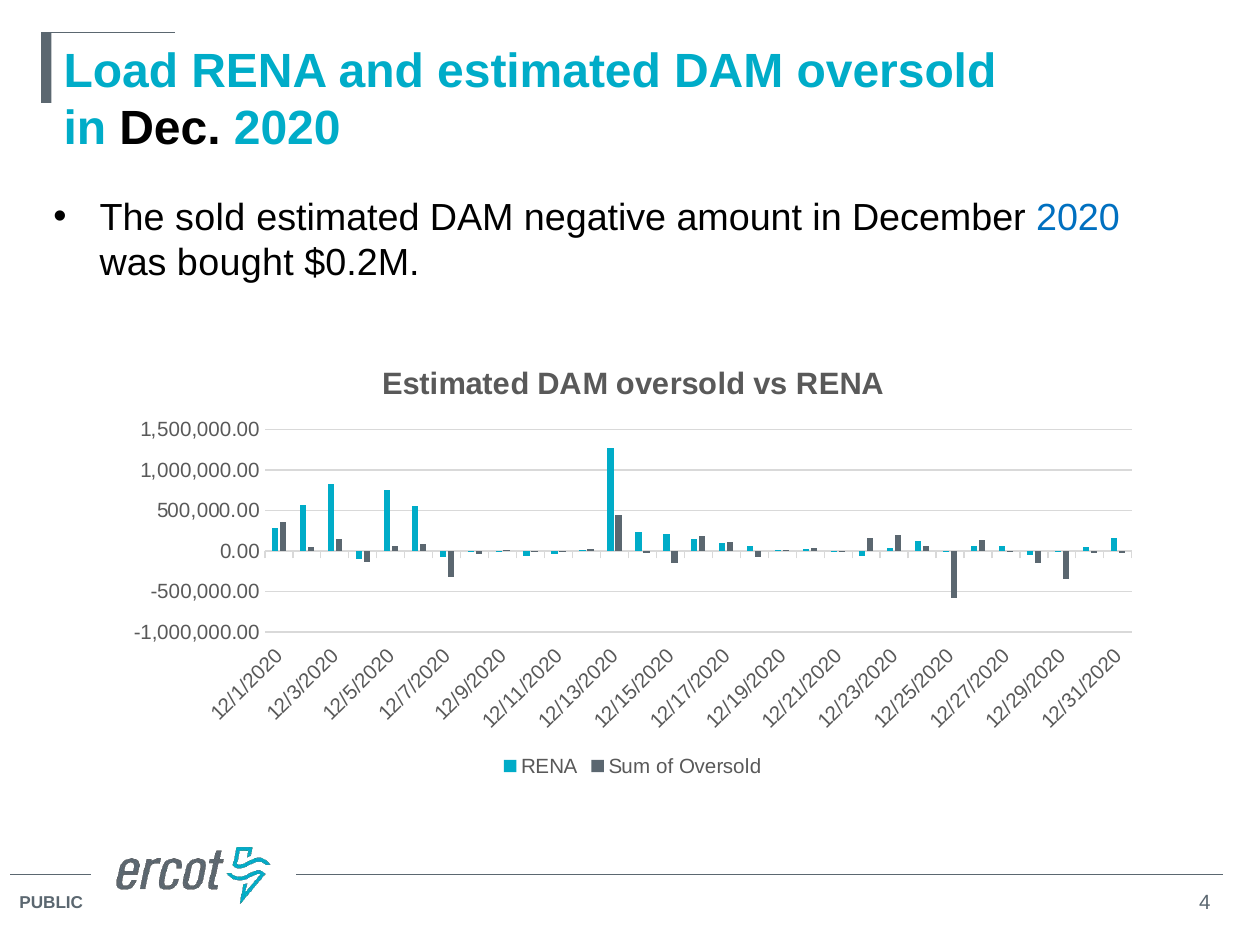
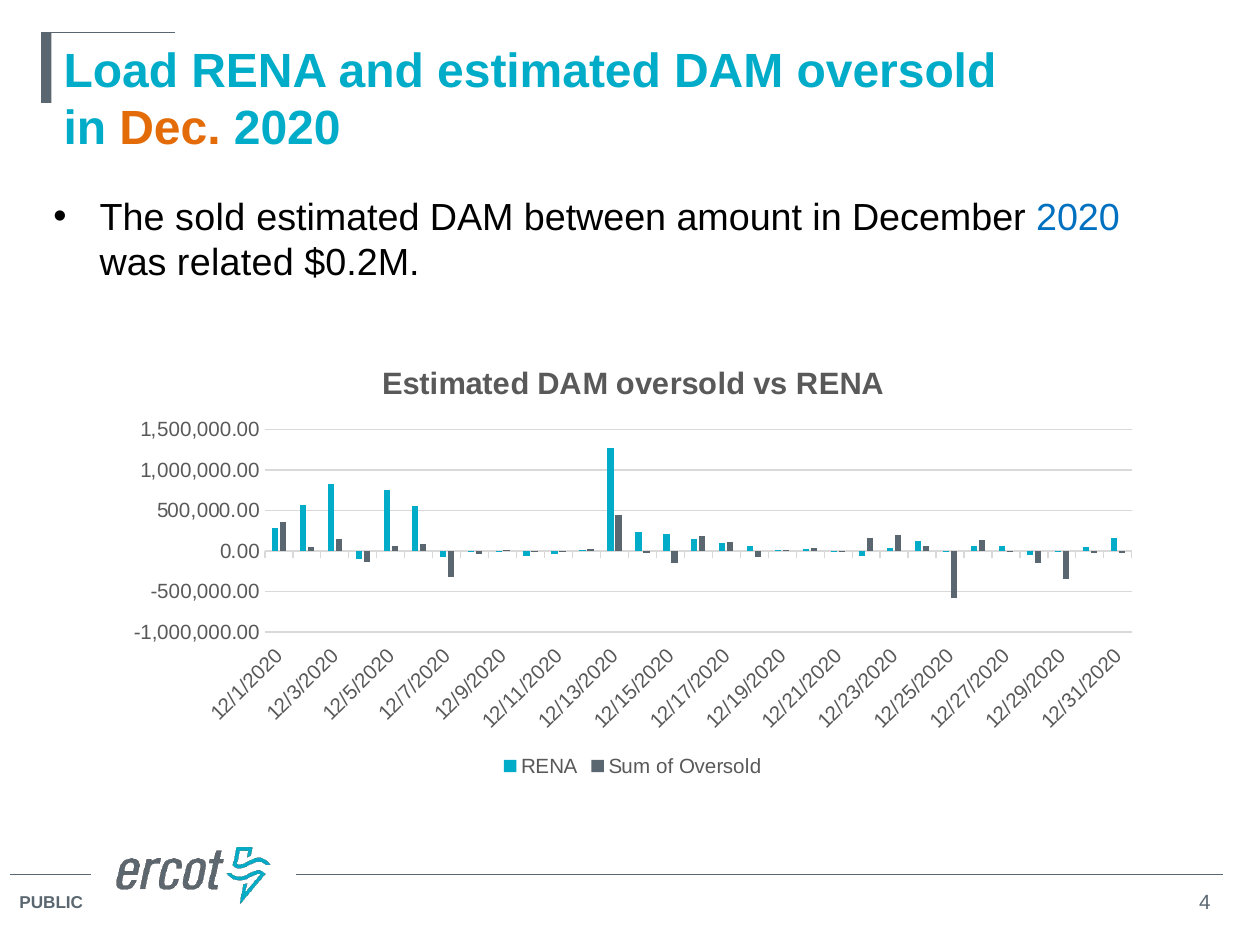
Dec colour: black -> orange
negative: negative -> between
bought: bought -> related
